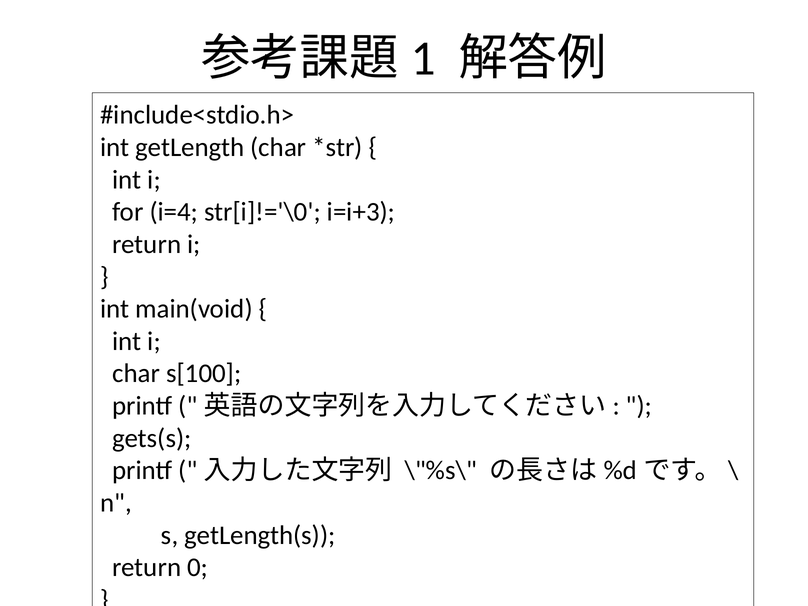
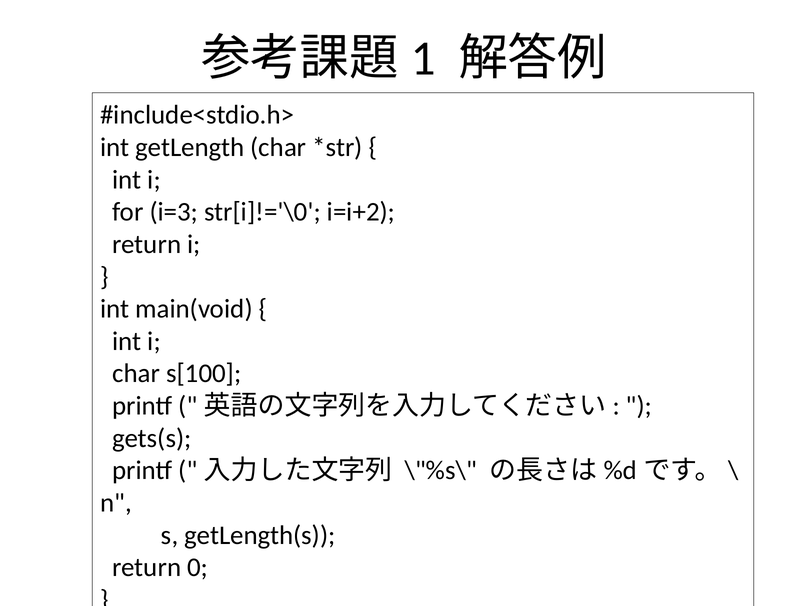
i=4: i=4 -> i=3
i=i+3: i=i+3 -> i=i+2
